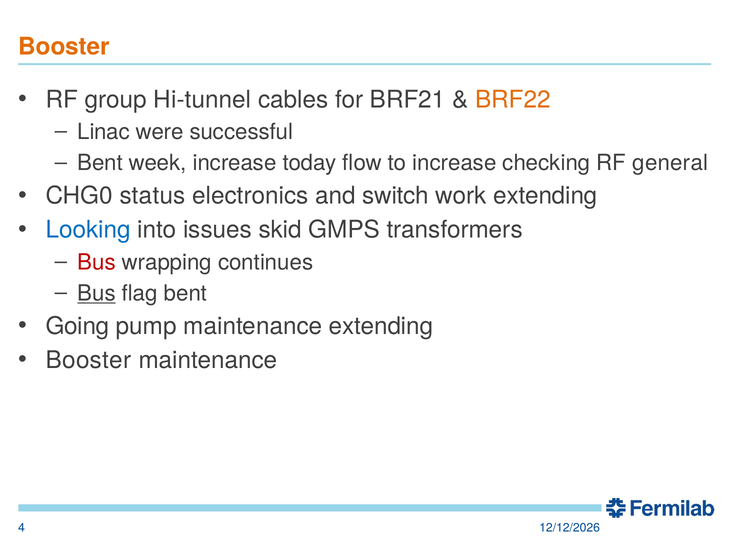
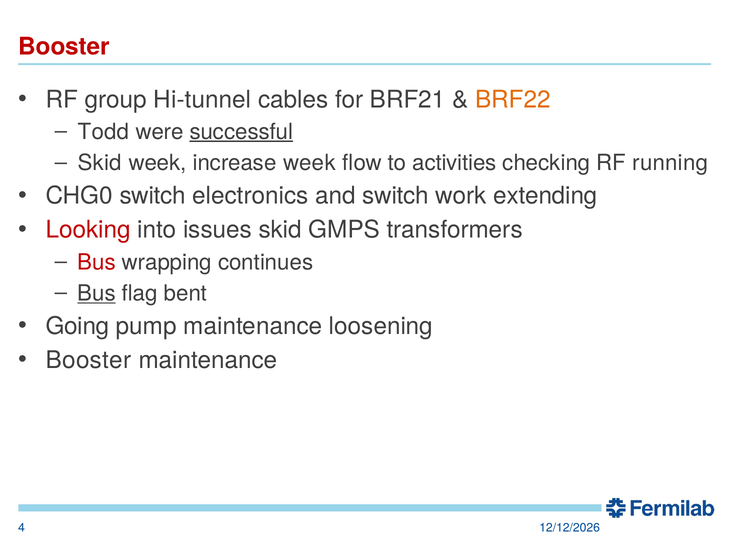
Booster at (64, 47) colour: orange -> red
Linac: Linac -> Todd
successful underline: none -> present
Bent at (100, 163): Bent -> Skid
increase today: today -> week
to increase: increase -> activities
general: general -> running
CHG0 status: status -> switch
Looking colour: blue -> red
maintenance extending: extending -> loosening
